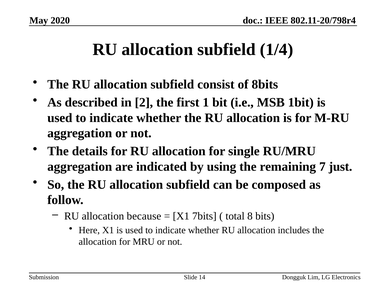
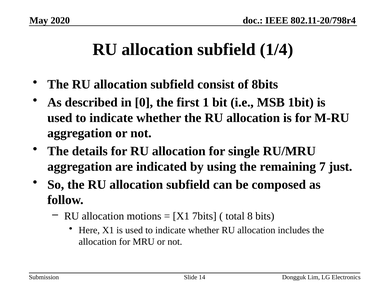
2: 2 -> 0
because: because -> motions
